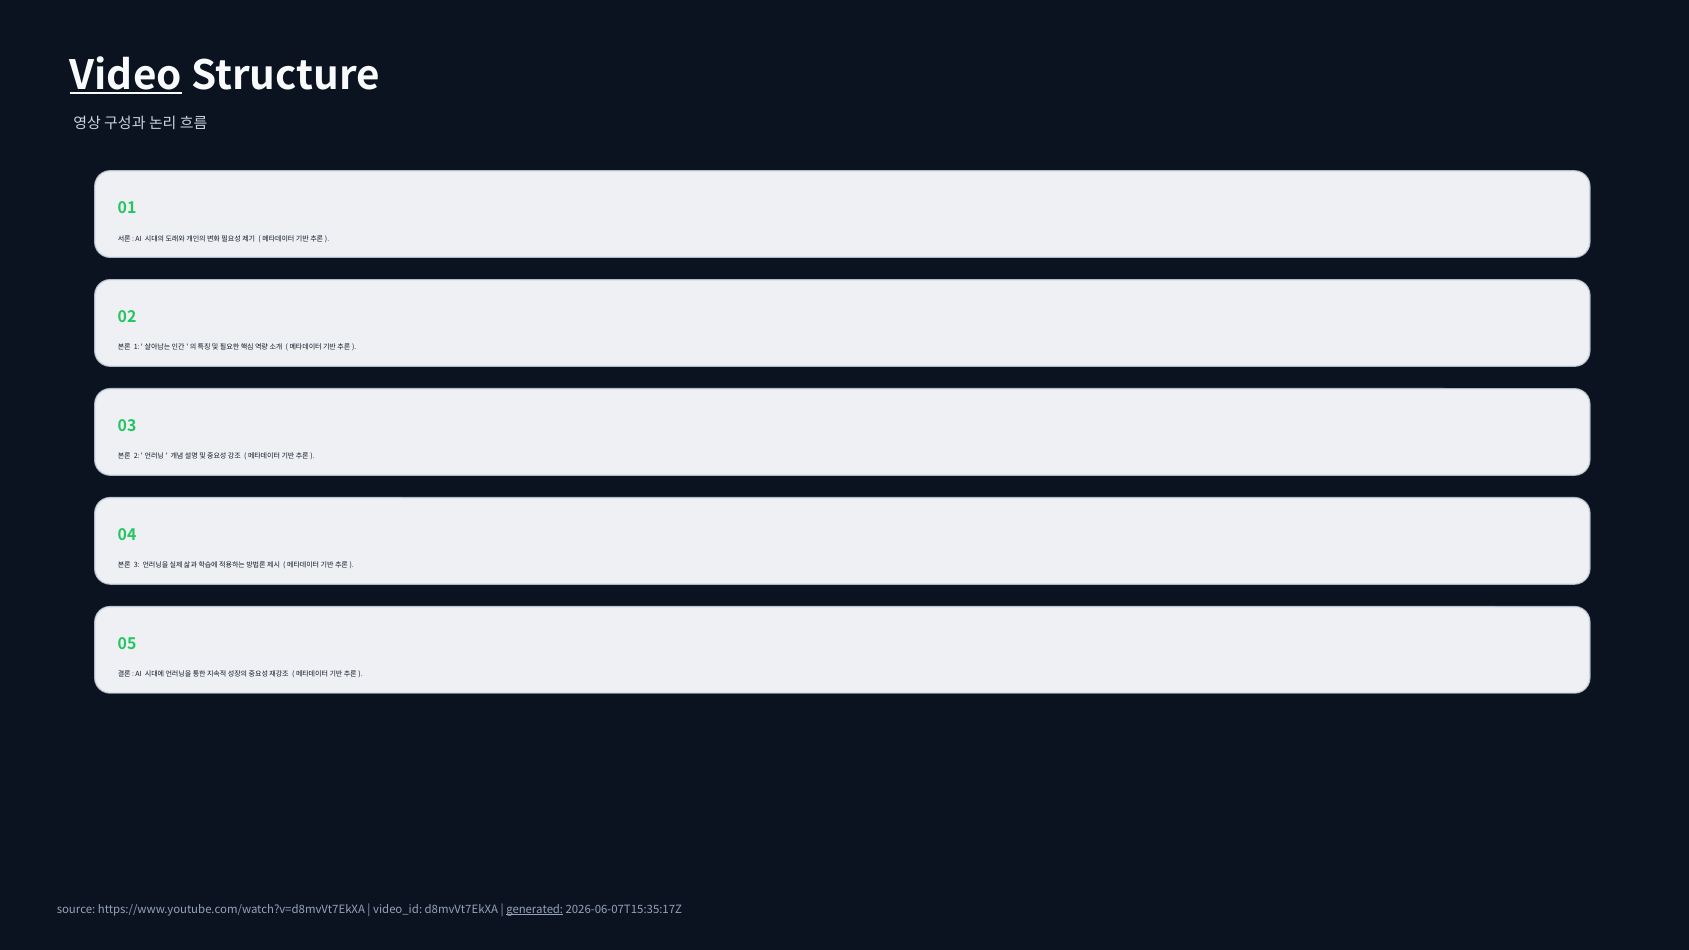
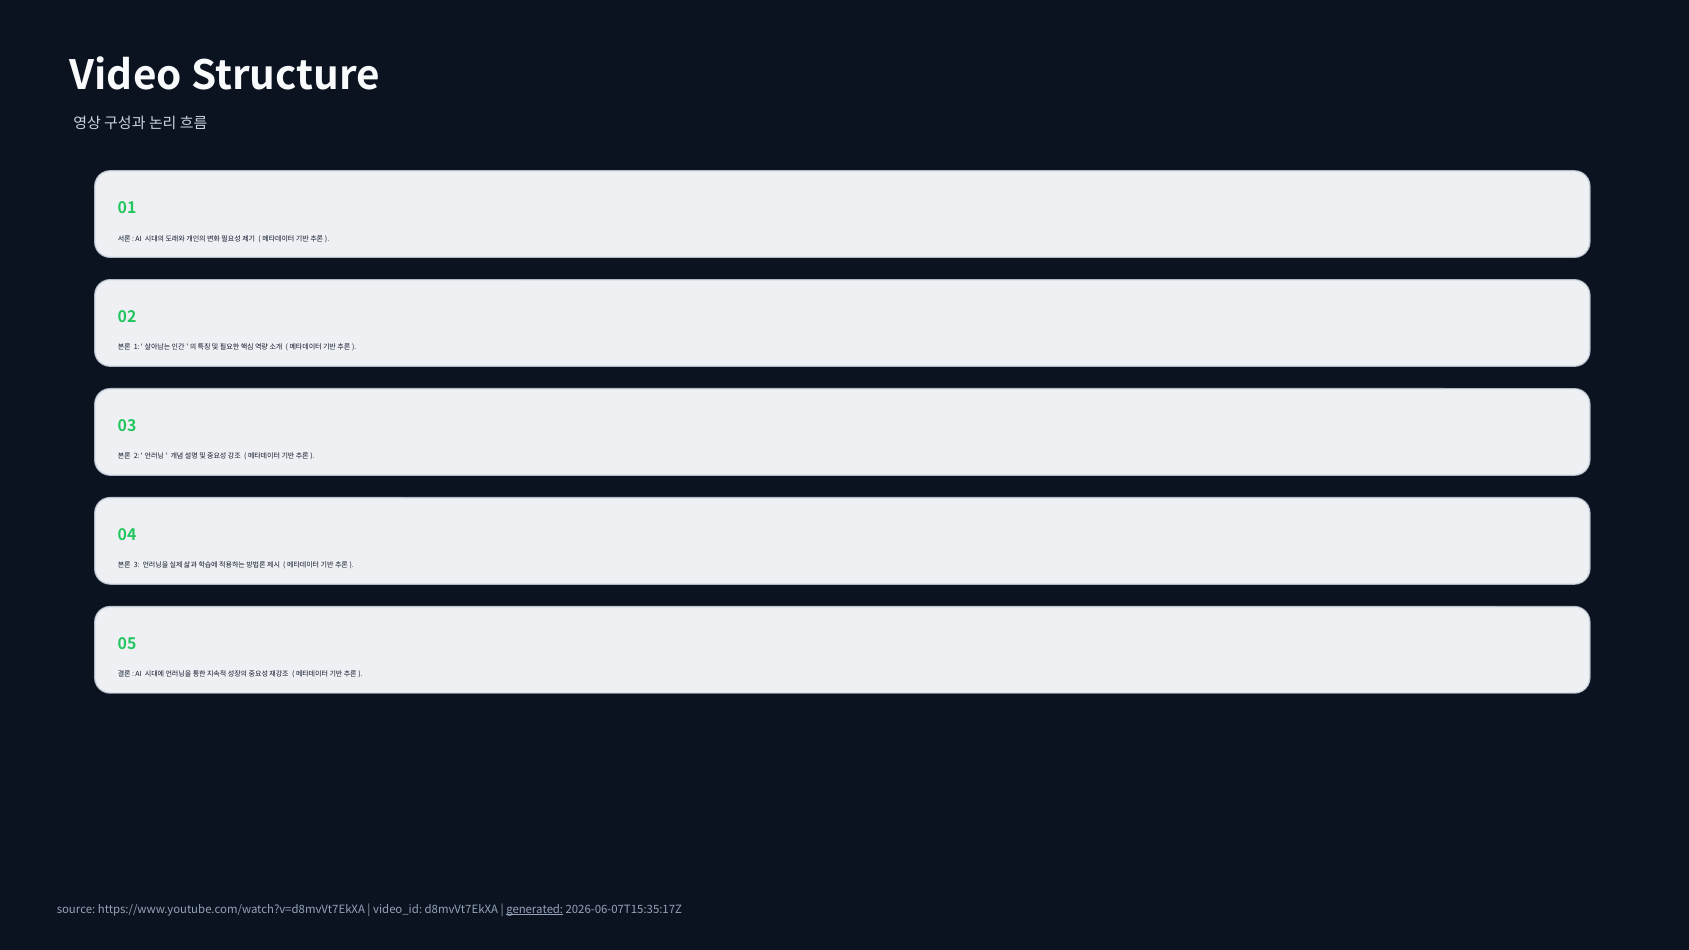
Video underline: present -> none
